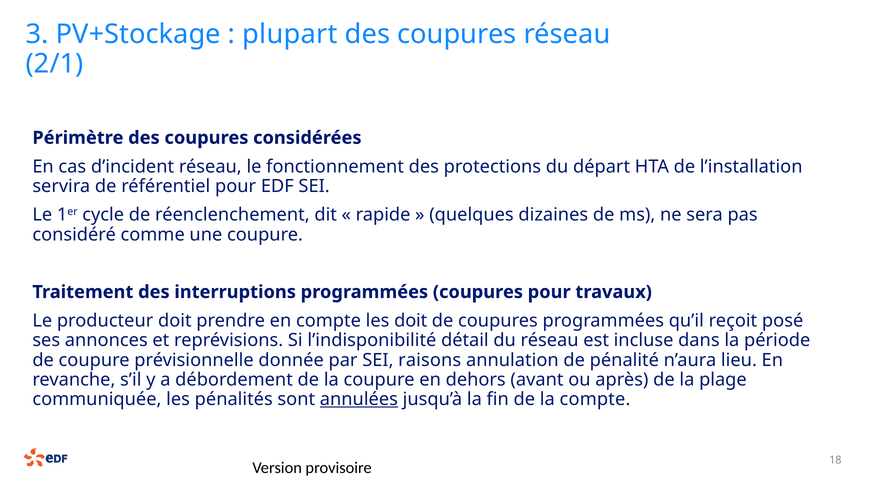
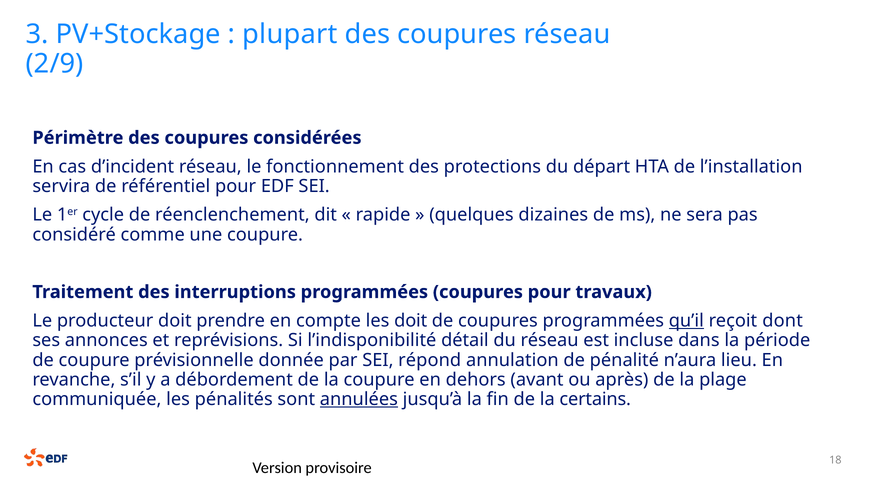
2/1: 2/1 -> 2/9
qu’il underline: none -> present
posé: posé -> dont
raisons: raisons -> répond
la compte: compte -> certains
